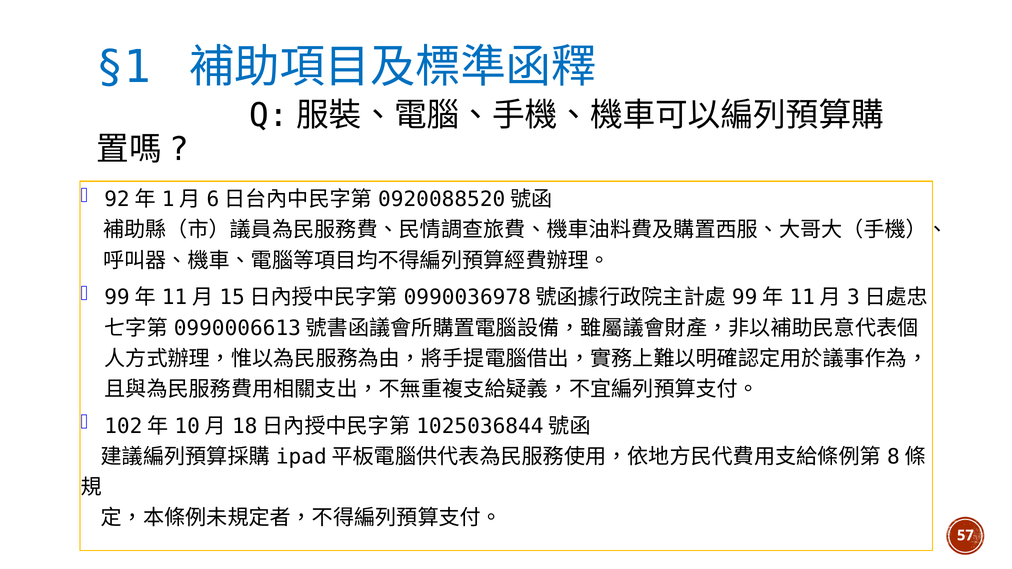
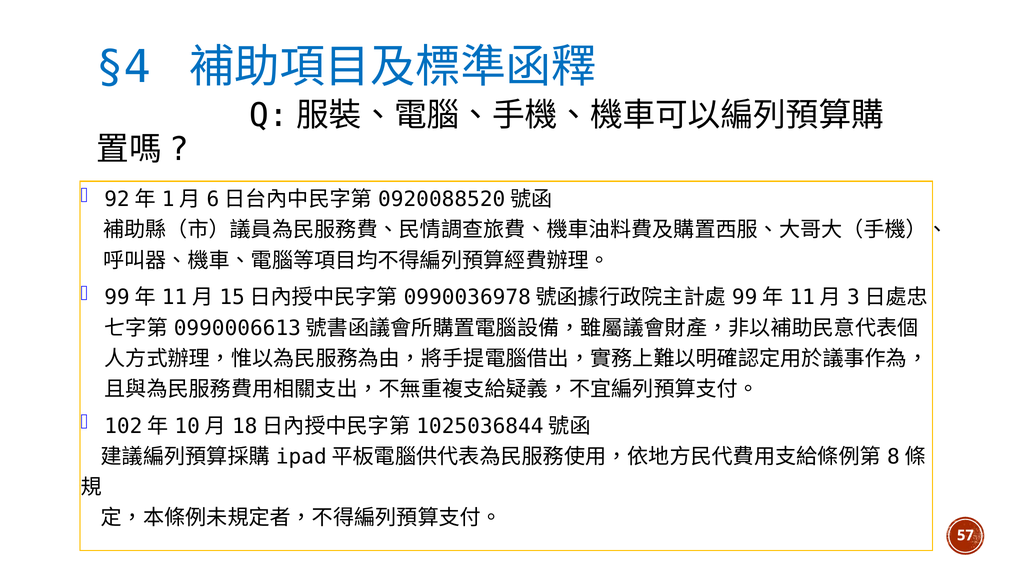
§1: §1 -> §4
